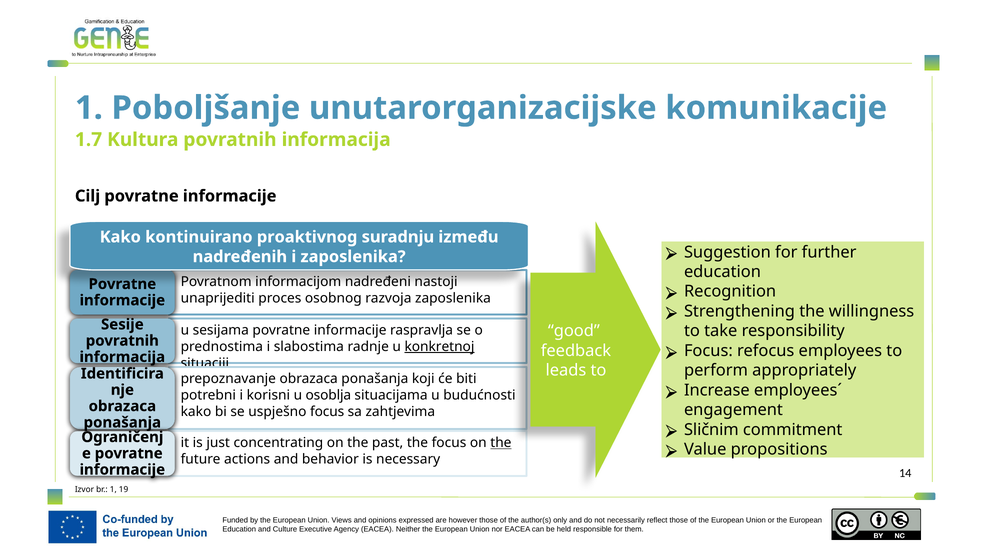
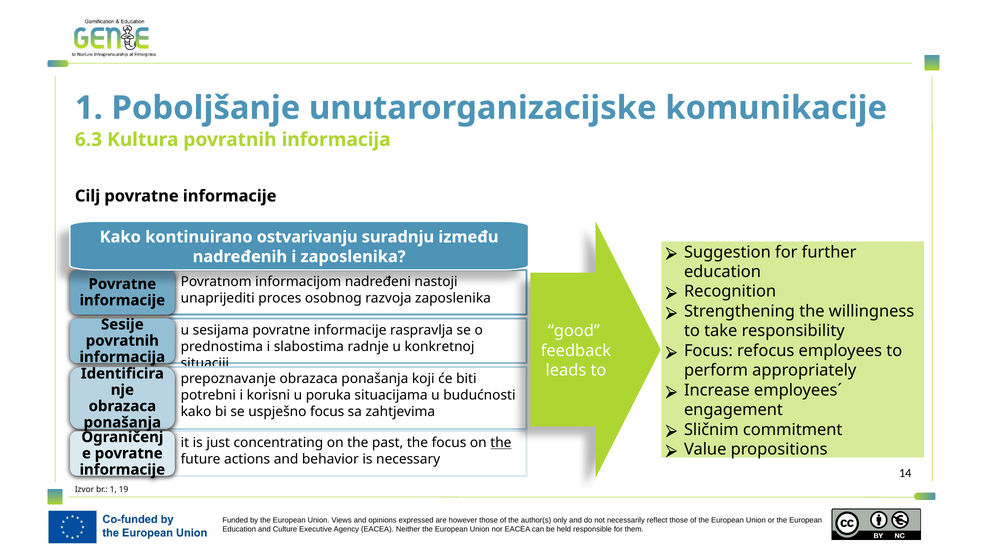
1.7: 1.7 -> 6.3
proaktivnog: proaktivnog -> ostvarivanju
konkretnoj underline: present -> none
osoblja: osoblja -> poruka
